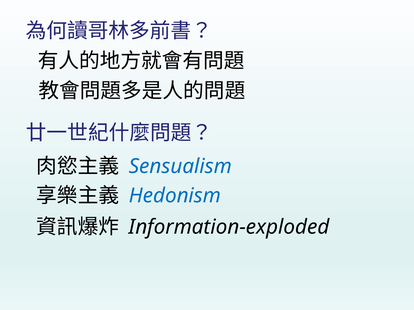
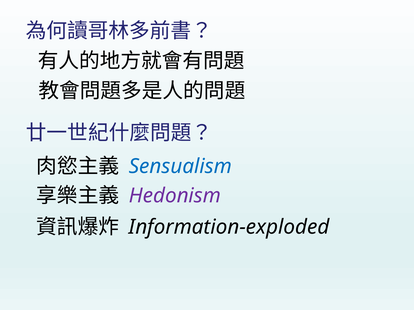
Hedonism colour: blue -> purple
